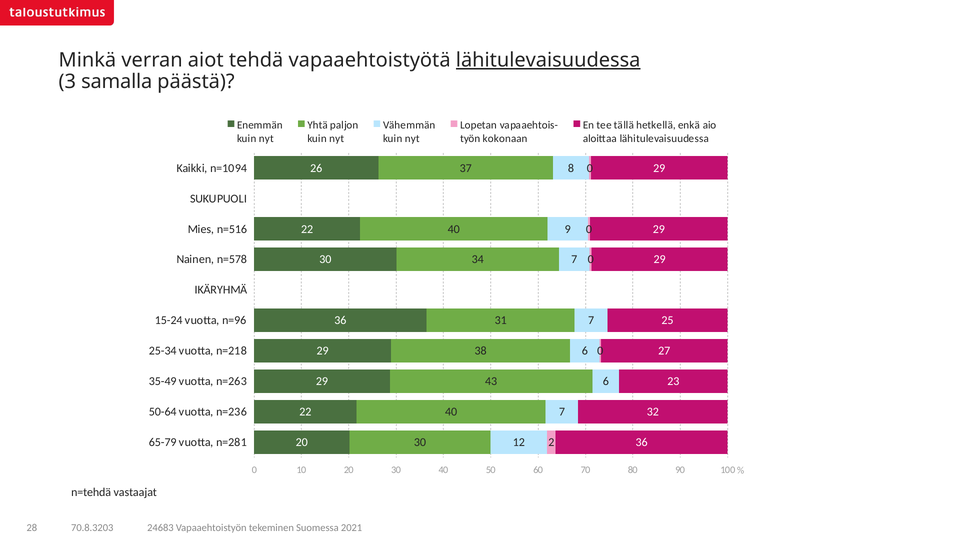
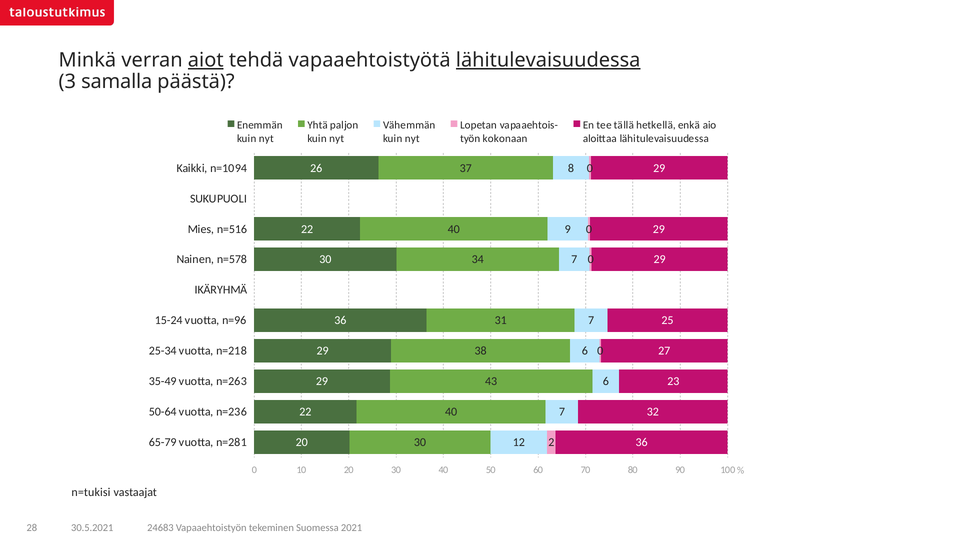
aiot underline: none -> present
n=tehdä: n=tehdä -> n=tukisi
70.8.3203: 70.8.3203 -> 30.5.2021
